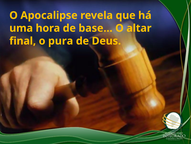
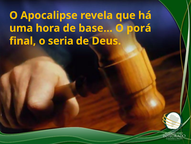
altar: altar -> porá
pura: pura -> seria
